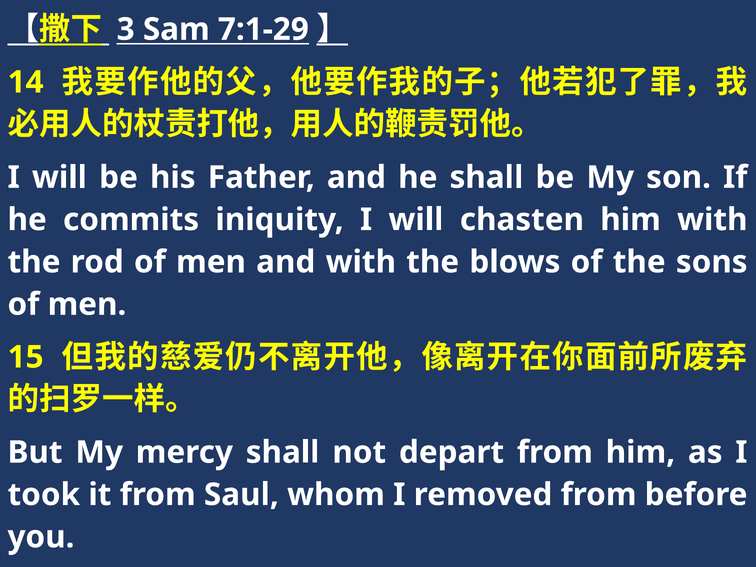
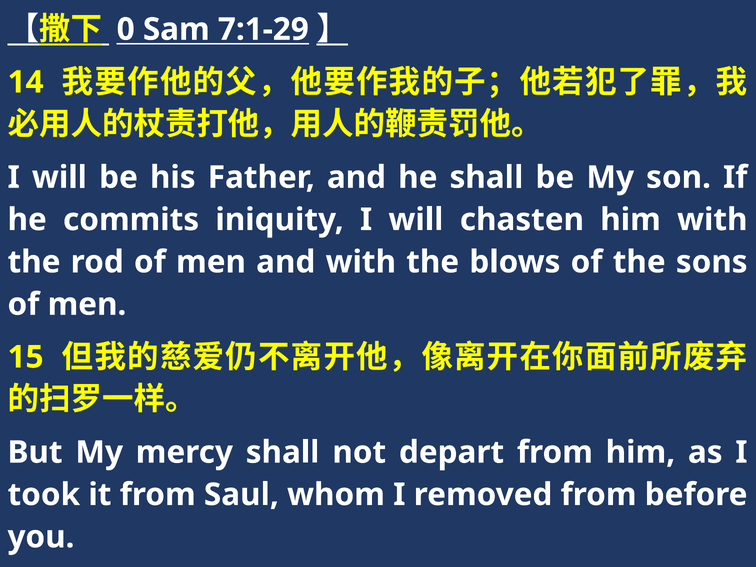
3: 3 -> 0
